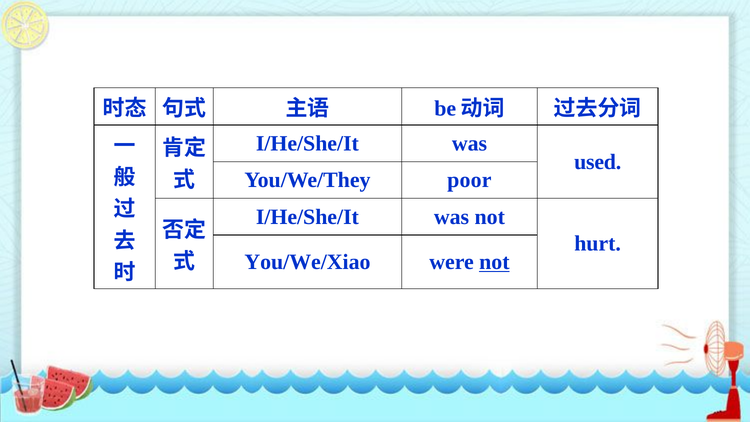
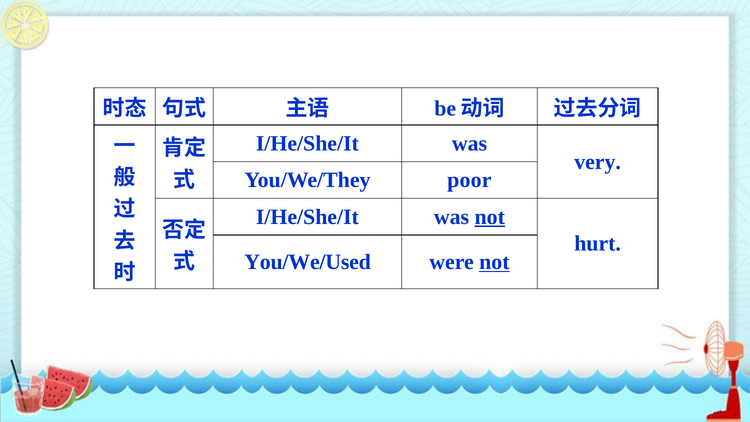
used: used -> very
not at (490, 217) underline: none -> present
You/We/Xiao: You/We/Xiao -> You/We/Used
